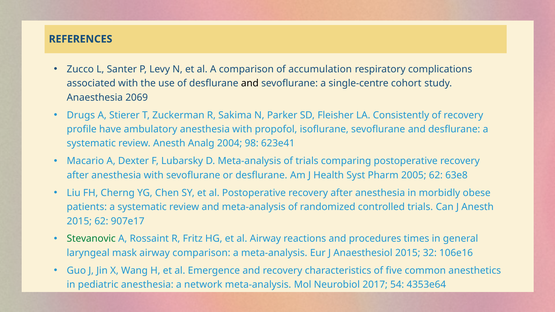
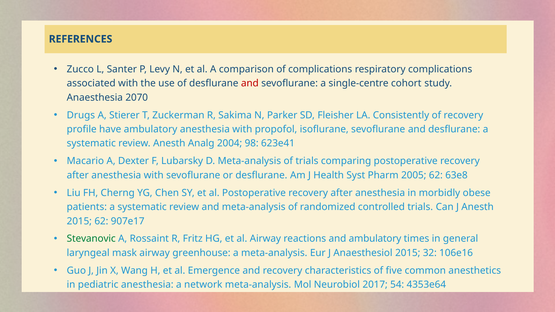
of accumulation: accumulation -> complications
and at (250, 83) colour: black -> red
2069: 2069 -> 2070
and procedures: procedures -> ambulatory
airway comparison: comparison -> greenhouse
